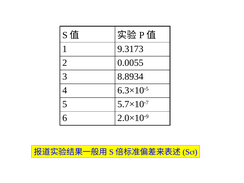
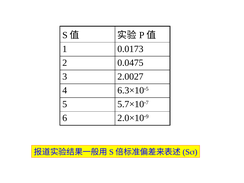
9.3173: 9.3173 -> 0.0173
0.0055: 0.0055 -> 0.0475
8.8934: 8.8934 -> 2.0027
